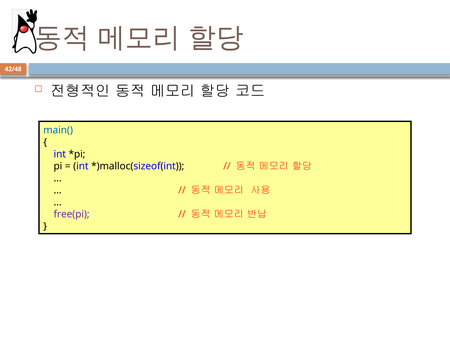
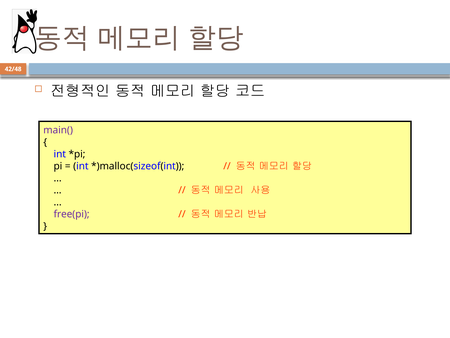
main( colour: blue -> purple
